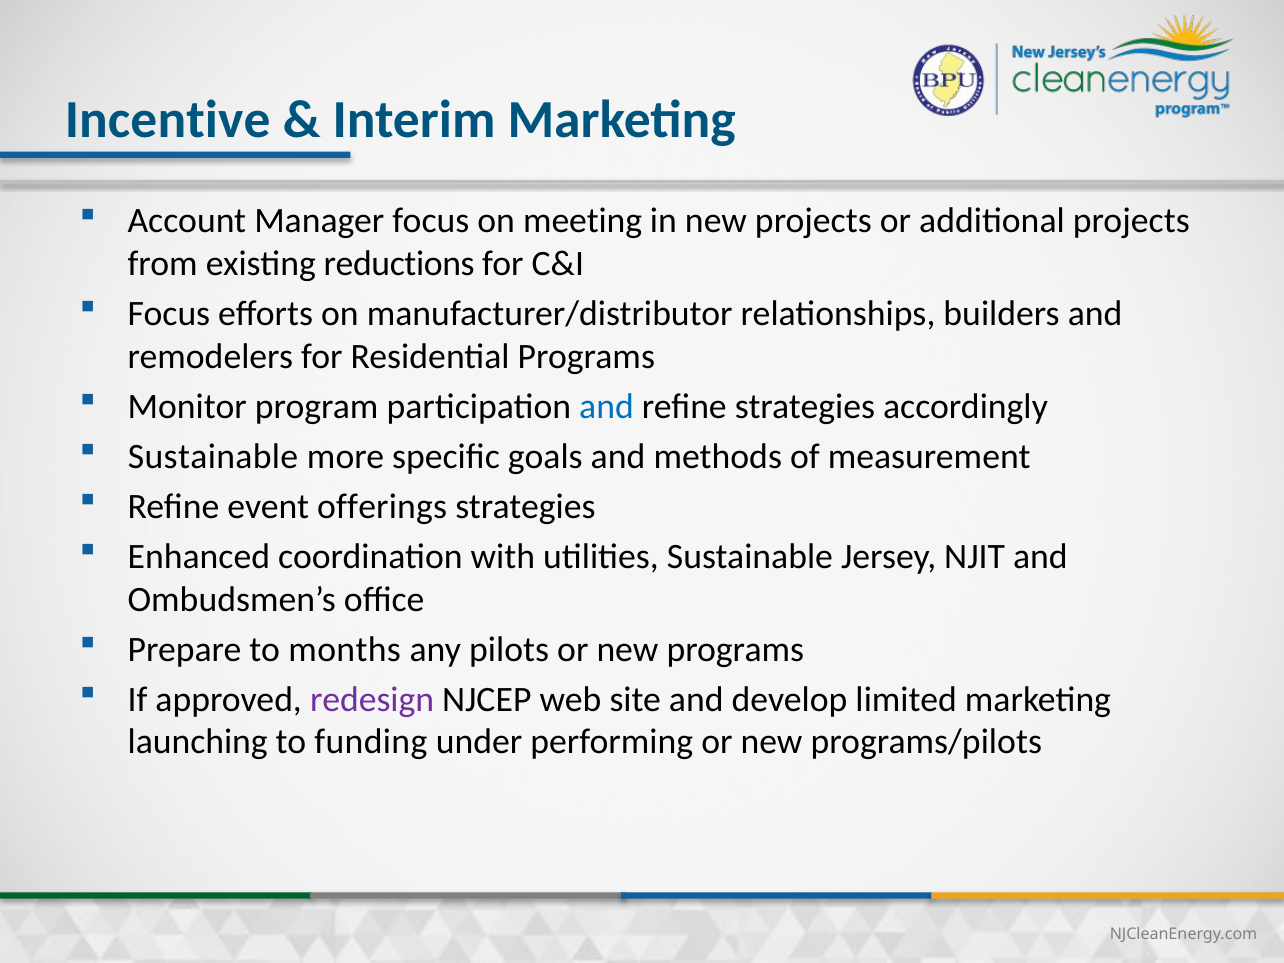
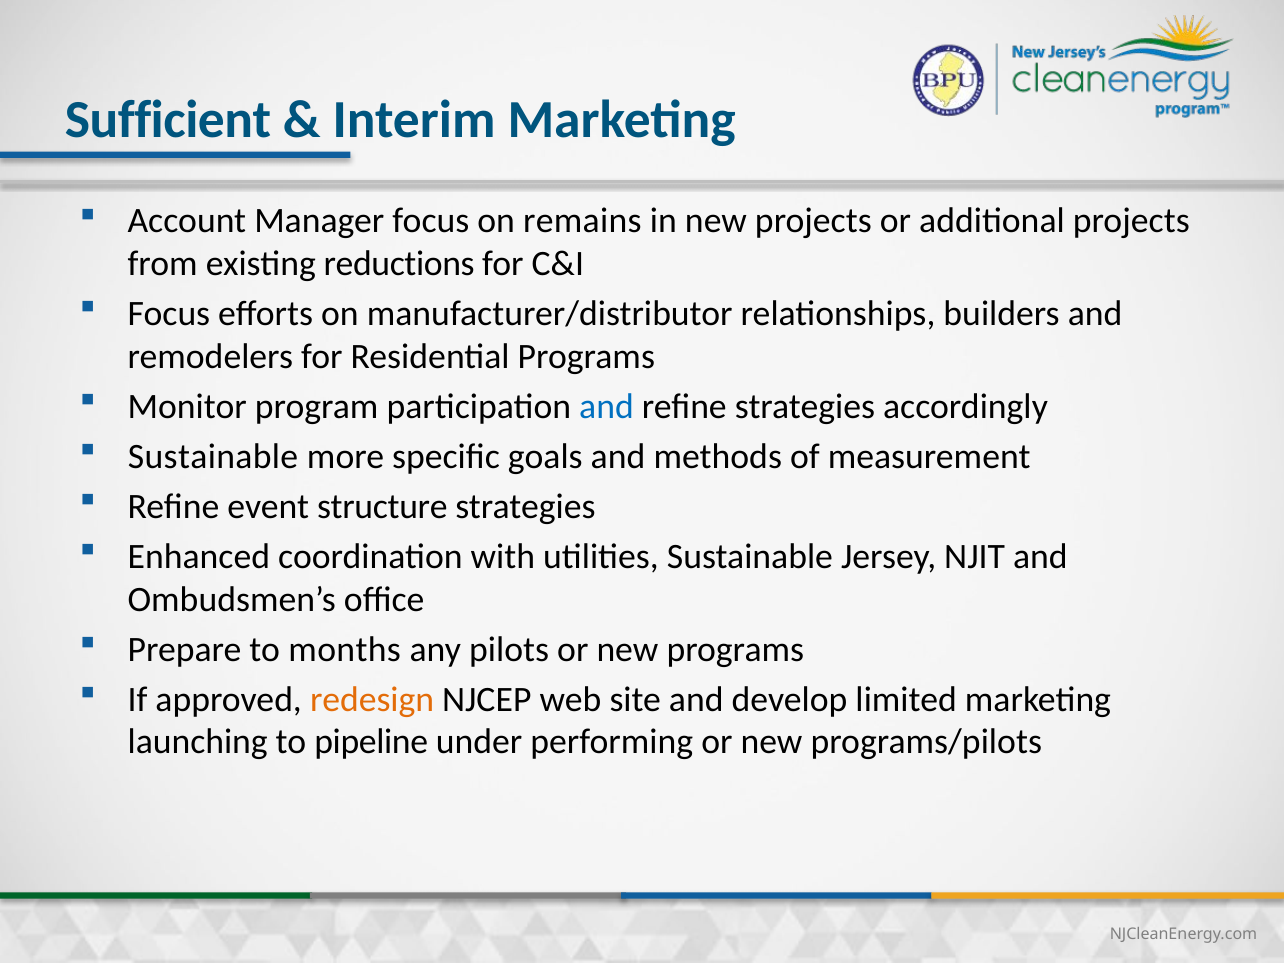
Incentive: Incentive -> Sufficient
meeting: meeting -> remains
offerings: offerings -> structure
redesign colour: purple -> orange
funding: funding -> pipeline
